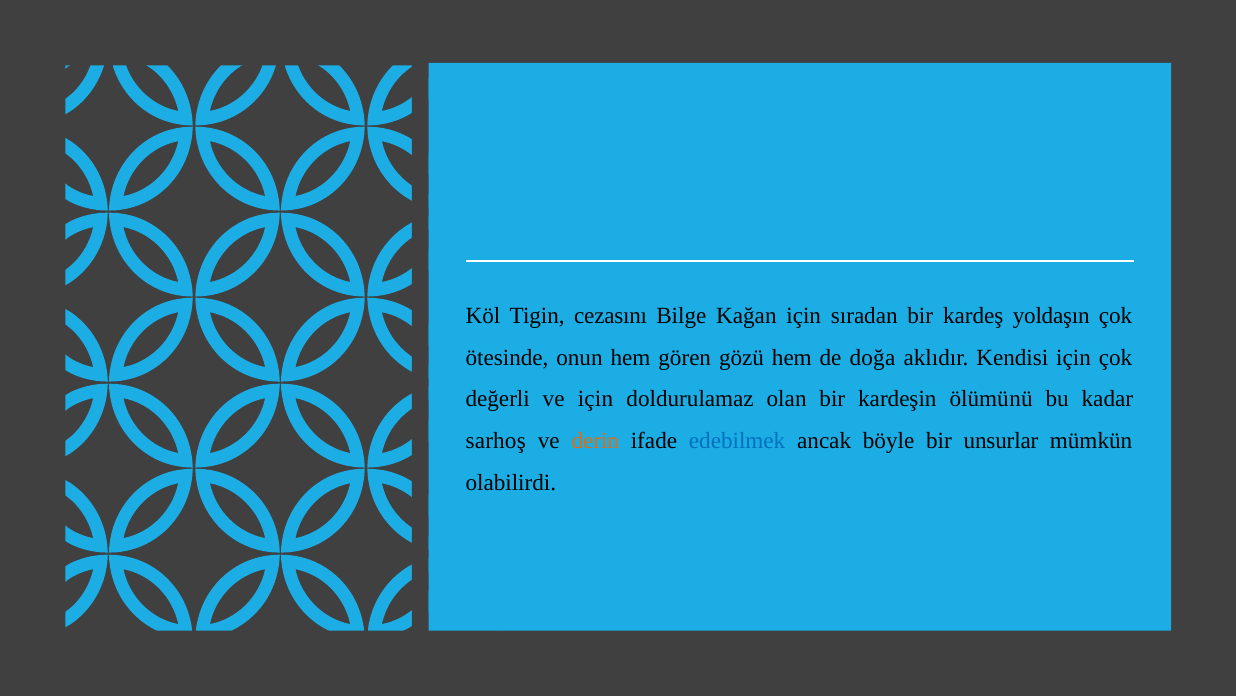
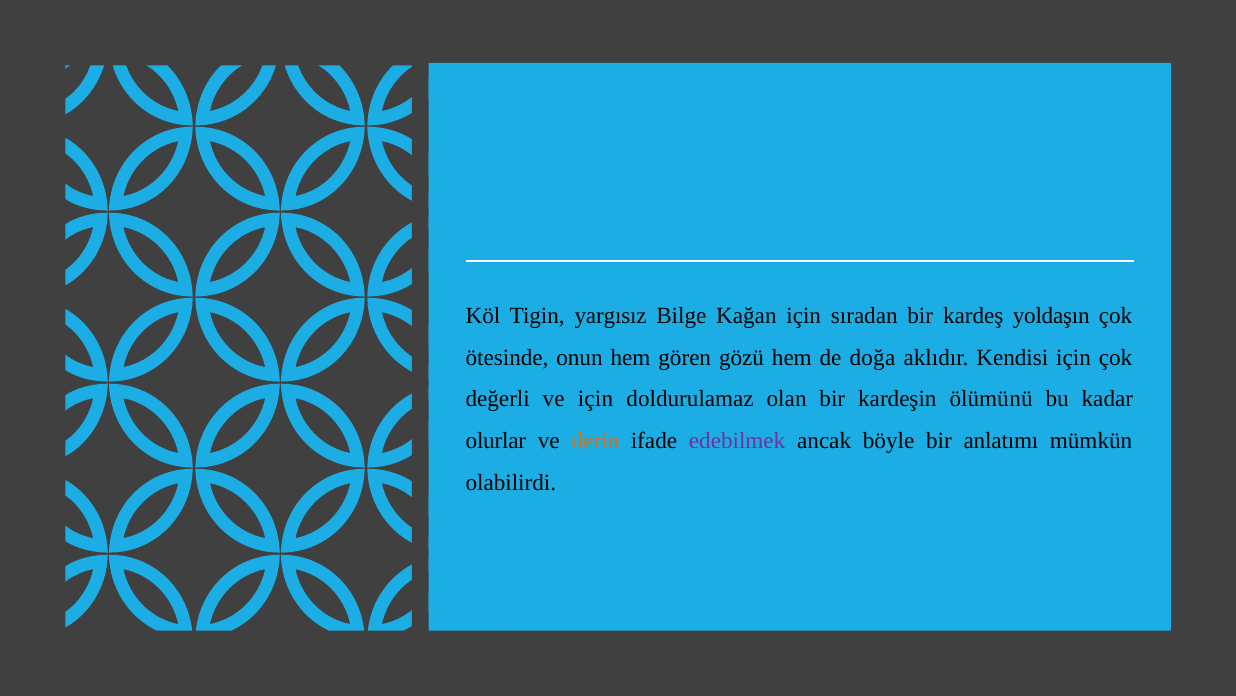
cezasını: cezasını -> yargısız
sarhoş: sarhoş -> olurlar
edebilmek colour: blue -> purple
unsurlar: unsurlar -> anlatımı
